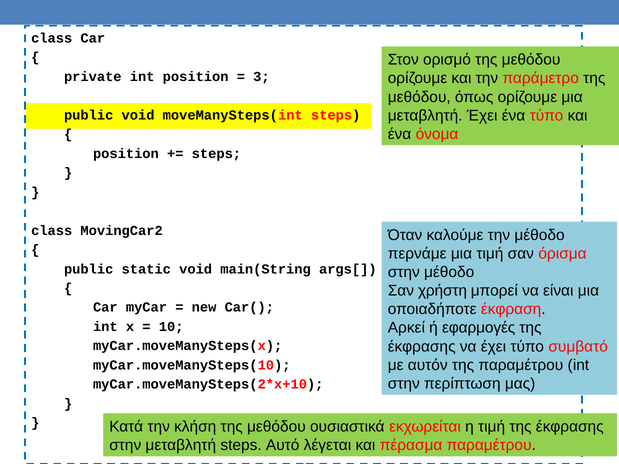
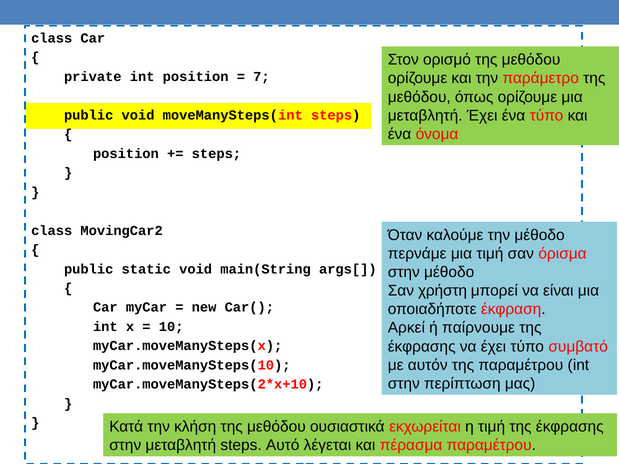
3: 3 -> 7
εφαρμογές: εφαρμογές -> παίρνουμε
